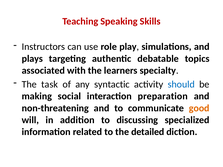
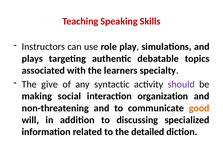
task: task -> give
should colour: blue -> purple
preparation: preparation -> organization
